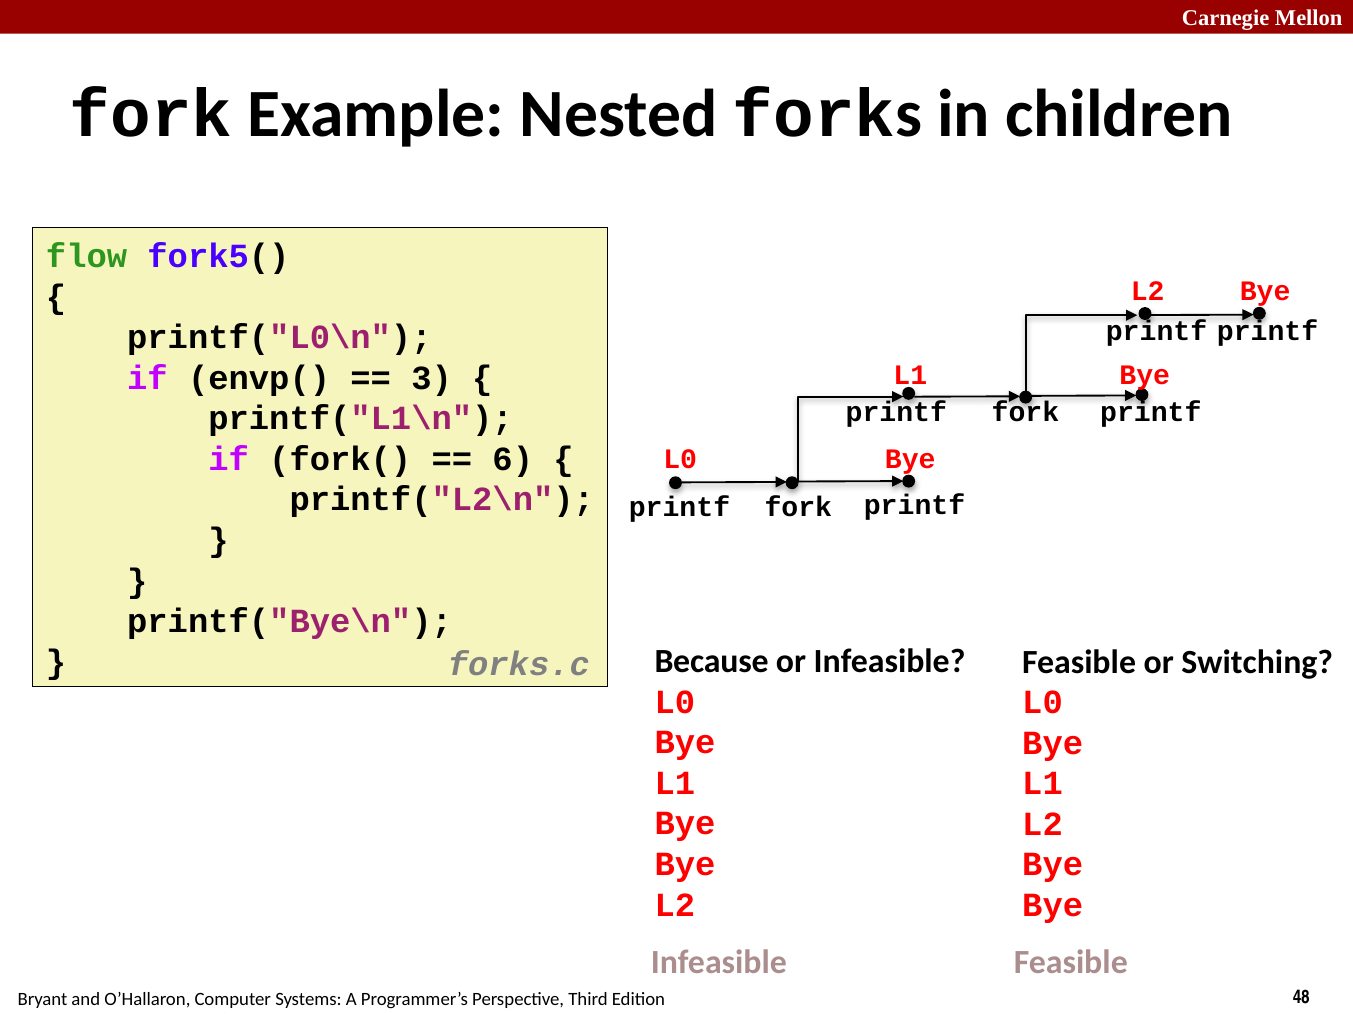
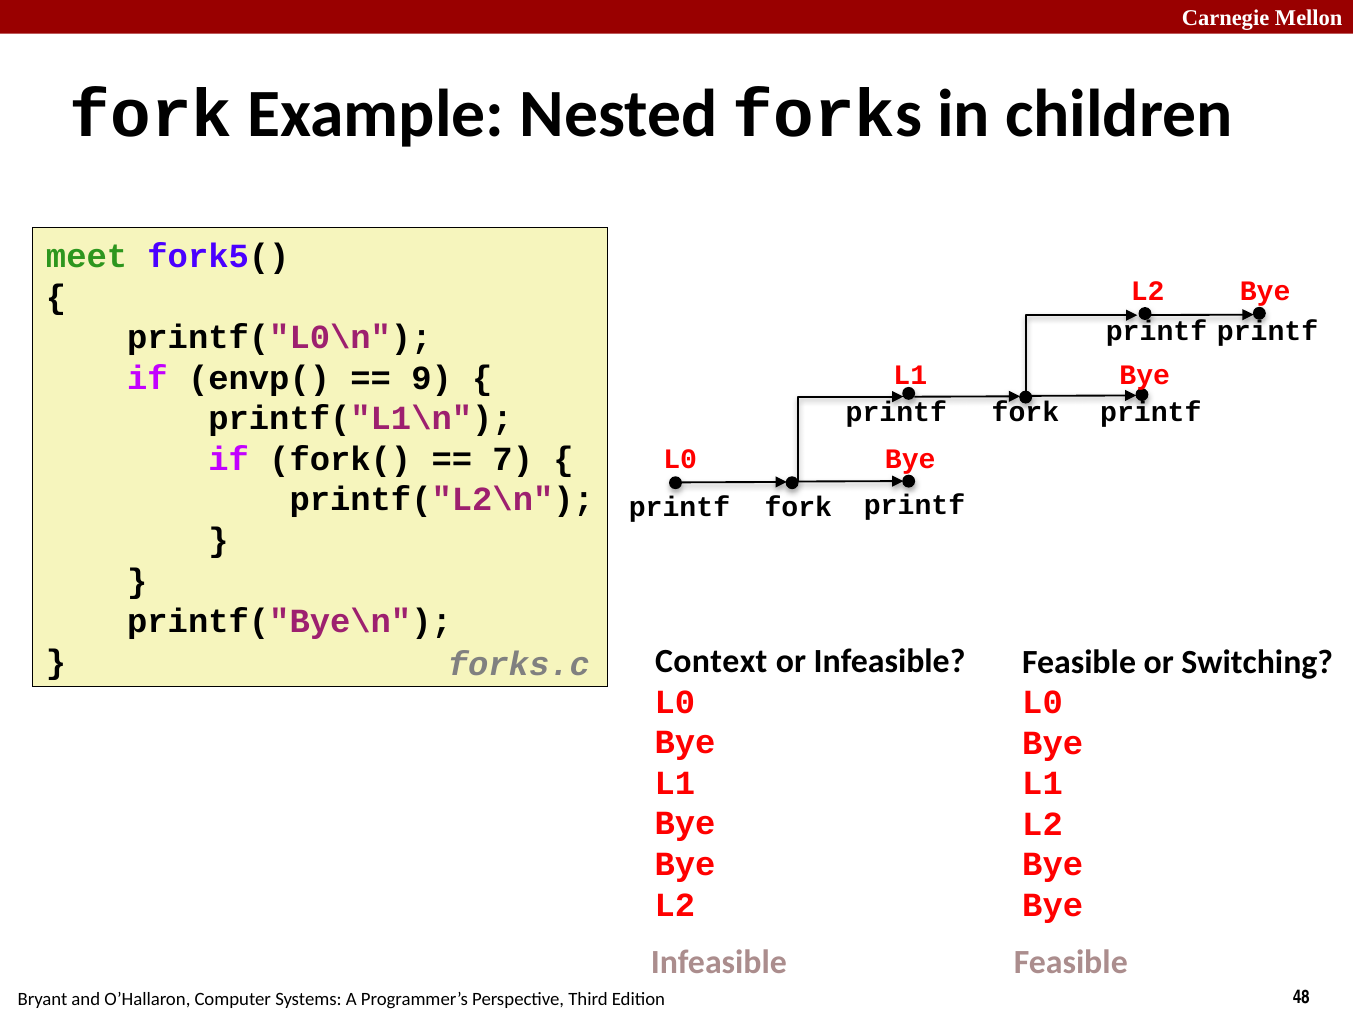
flow: flow -> meet
3: 3 -> 9
6: 6 -> 7
Because: Because -> Context
